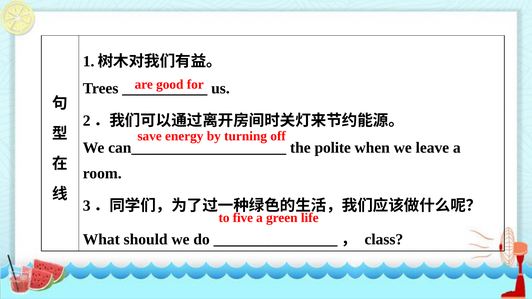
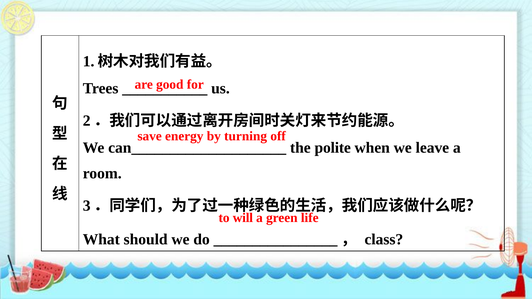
five: five -> will
